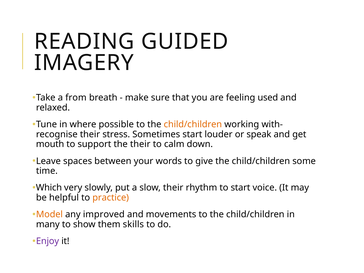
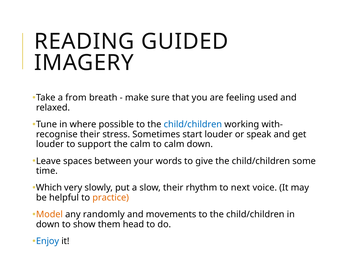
child/children at (193, 124) colour: orange -> blue
mouth at (50, 144): mouth -> louder
the their: their -> calm
to start: start -> next
improved: improved -> randomly
many at (48, 224): many -> down
skills: skills -> head
Enjoy colour: purple -> blue
